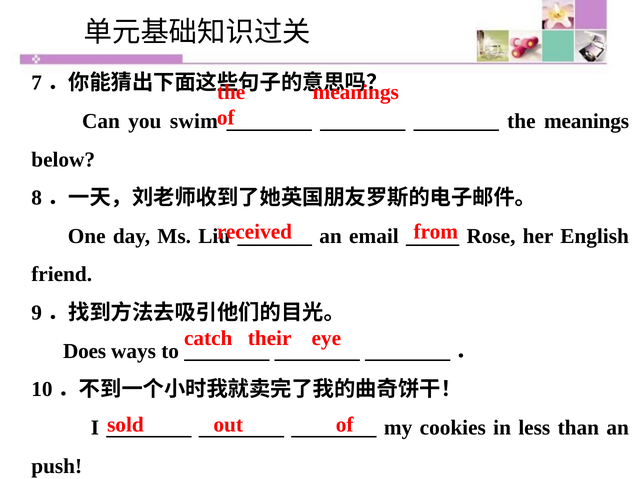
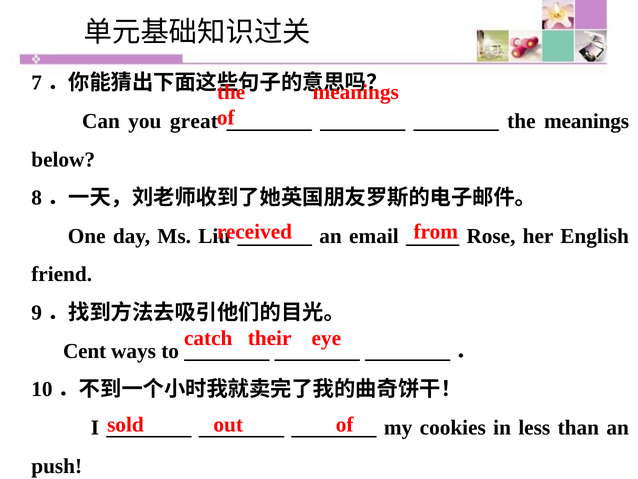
swim: swim -> great
Does: Does -> Cent
